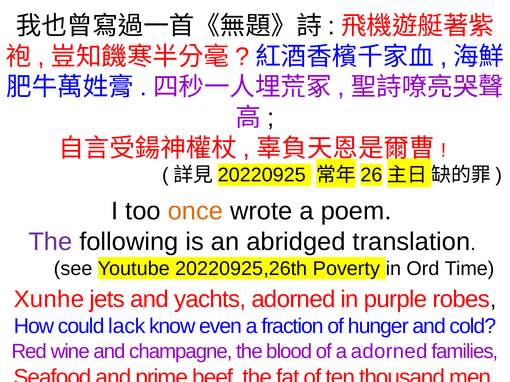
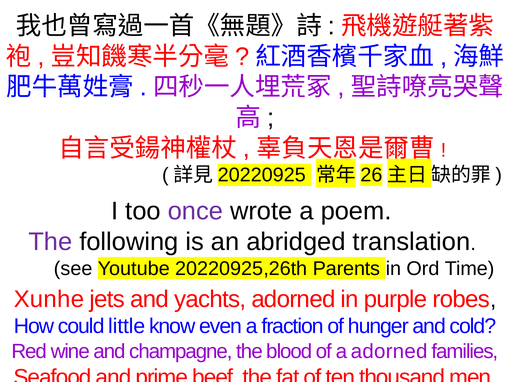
once colour: orange -> purple
Poverty: Poverty -> Parents
lack: lack -> little
